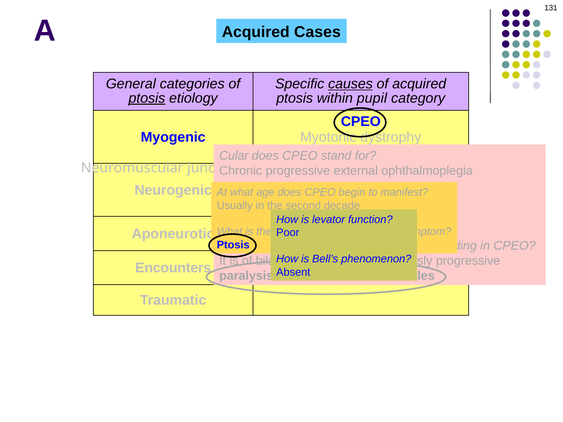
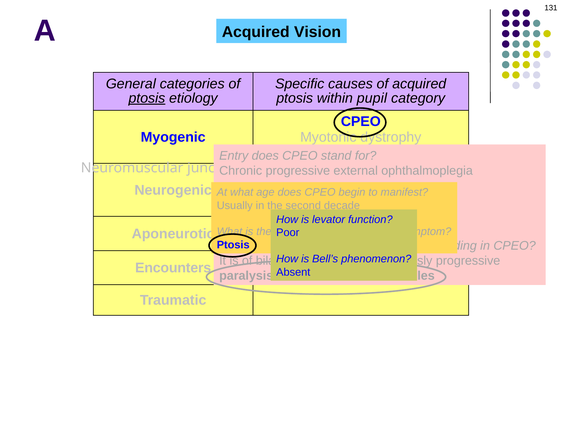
Cases: Cases -> Vision
causes underline: present -> none
Cular: Cular -> Entry
